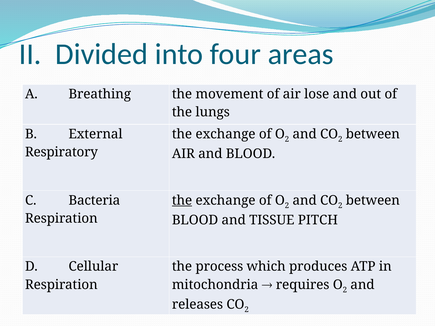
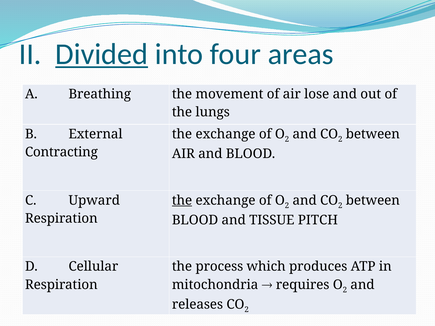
Divided underline: none -> present
Respiratory: Respiratory -> Contracting
Bacteria: Bacteria -> Upward
